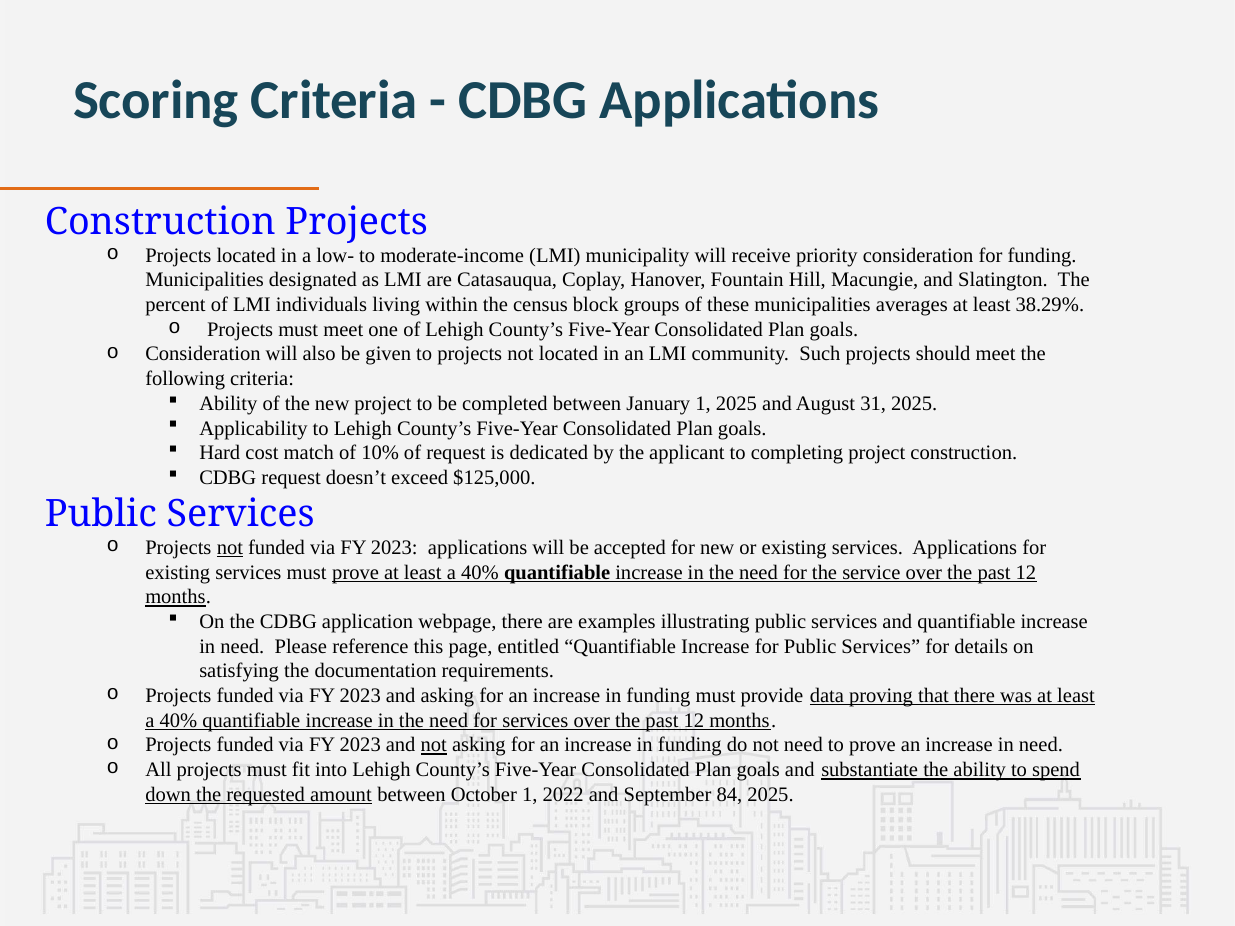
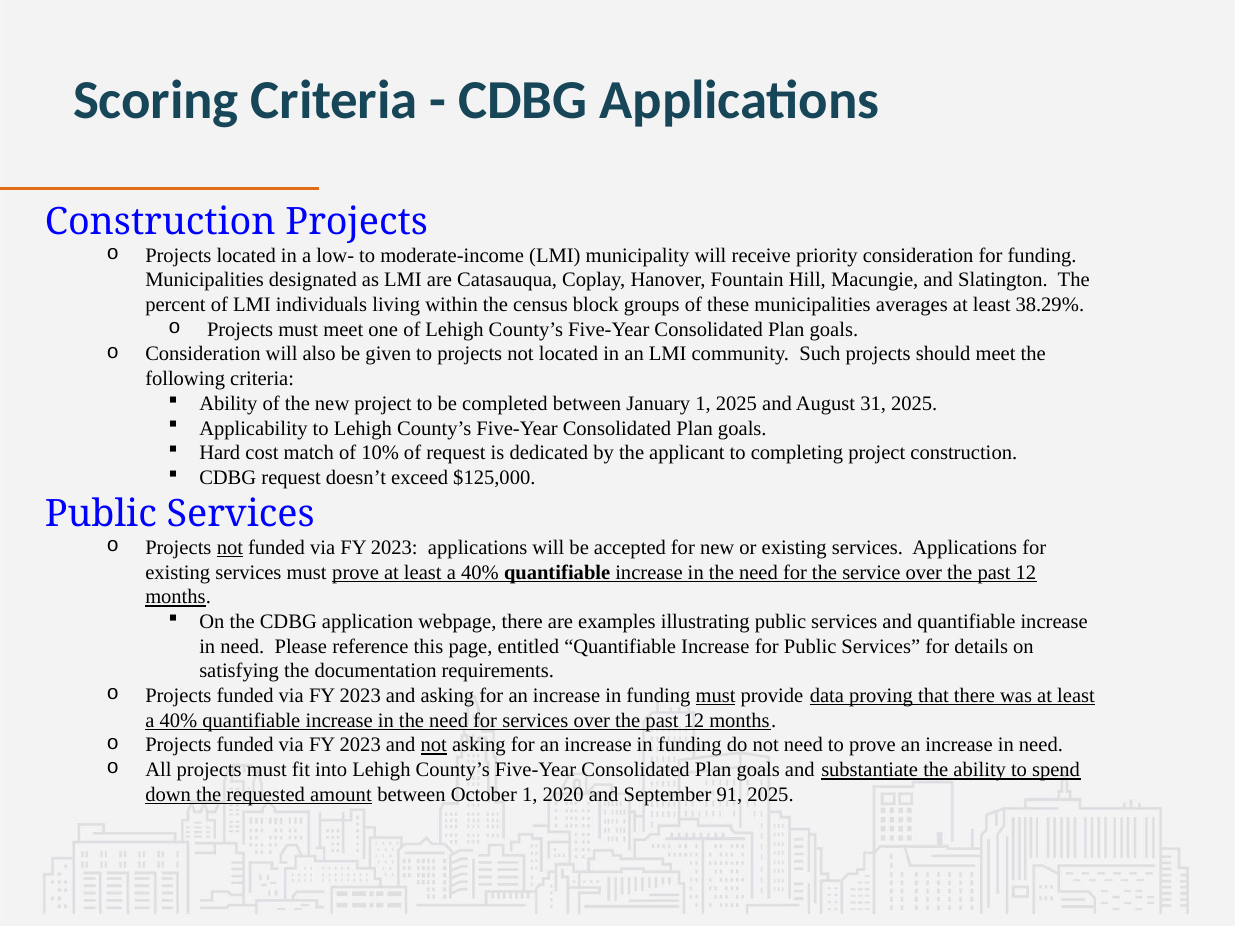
must at (716, 696) underline: none -> present
2022: 2022 -> 2020
84: 84 -> 91
